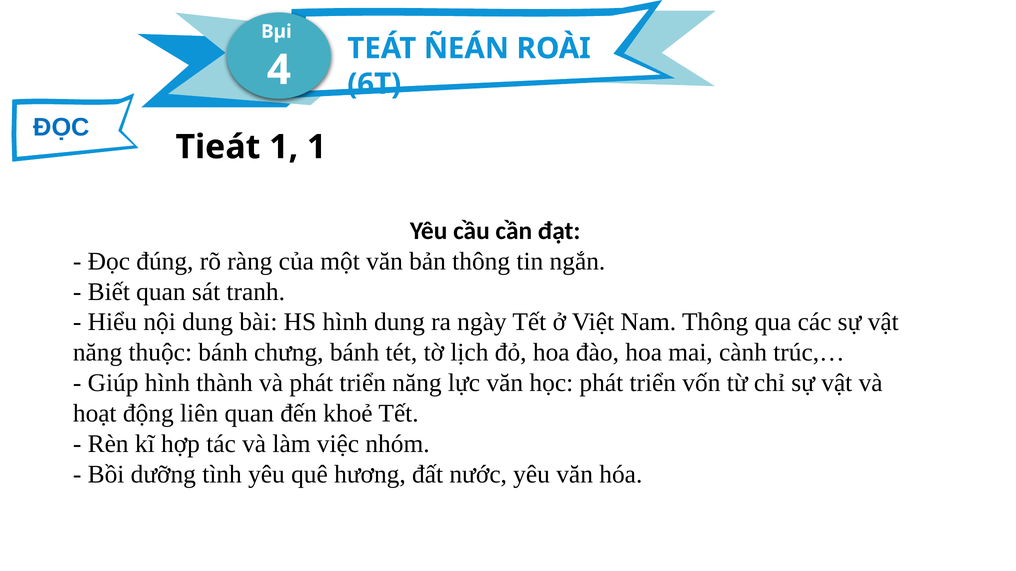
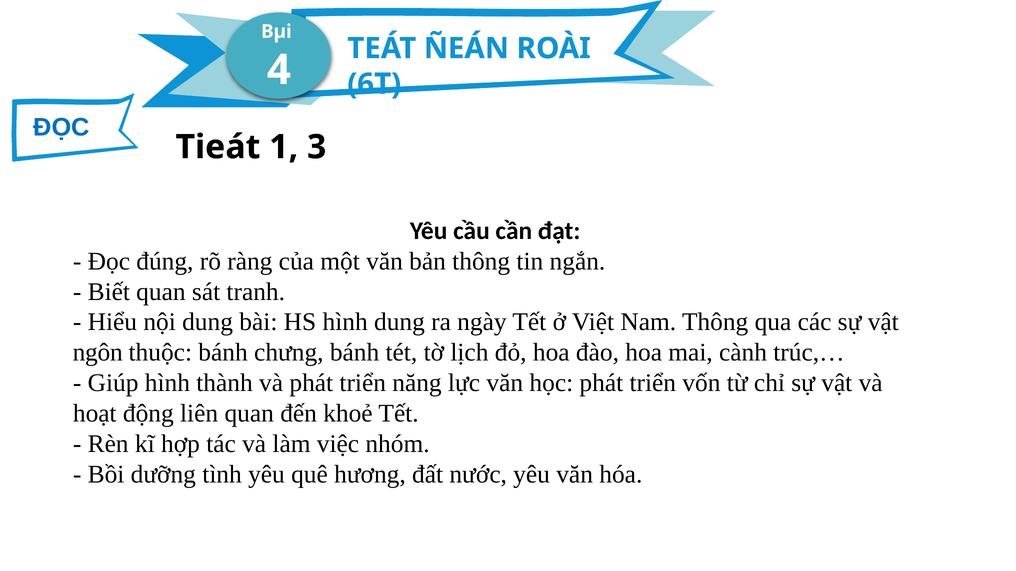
1 1: 1 -> 3
năng at (98, 353): năng -> ngôn
